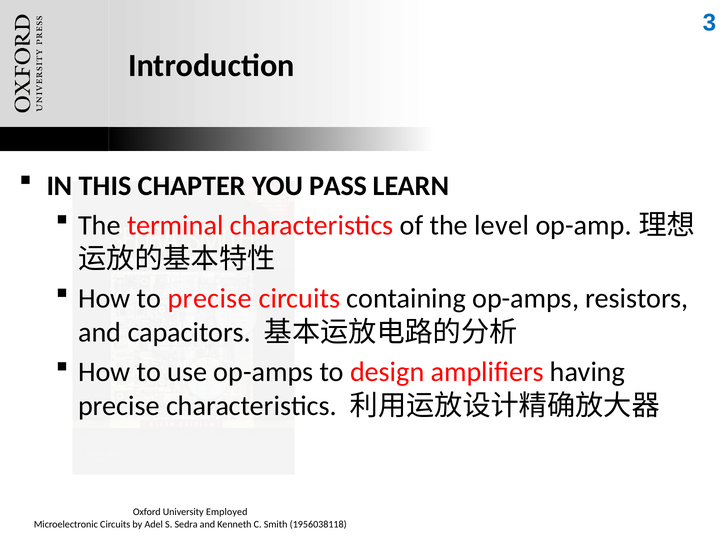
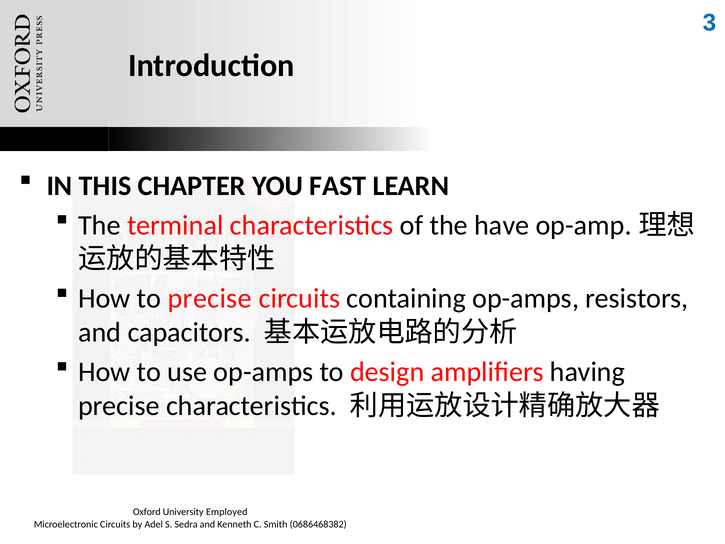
PASS: PASS -> FAST
level: level -> have
1956038118: 1956038118 -> 0686468382
